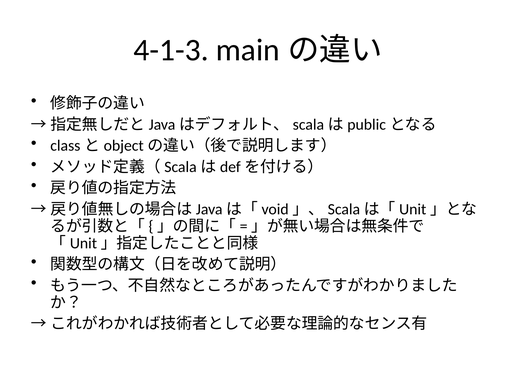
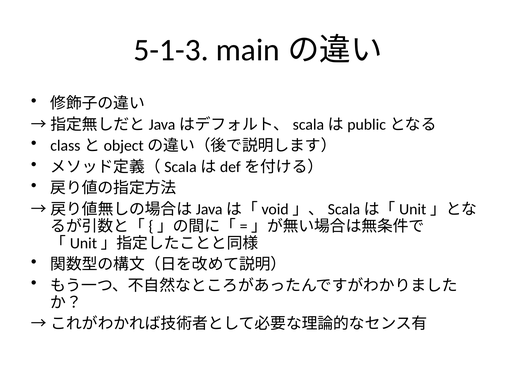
4-1-3: 4-1-3 -> 5-1-3
